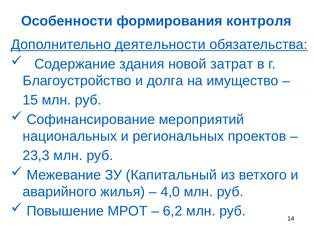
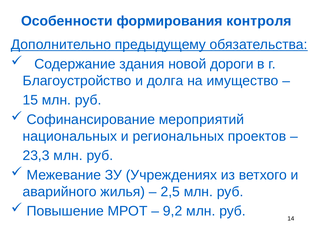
деятельности: деятельности -> предыдущему
затрат: затрат -> дороги
Капитальный: Капитальный -> Учреждениях
4,0: 4,0 -> 2,5
6,2: 6,2 -> 9,2
